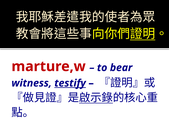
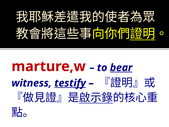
bear underline: none -> present
